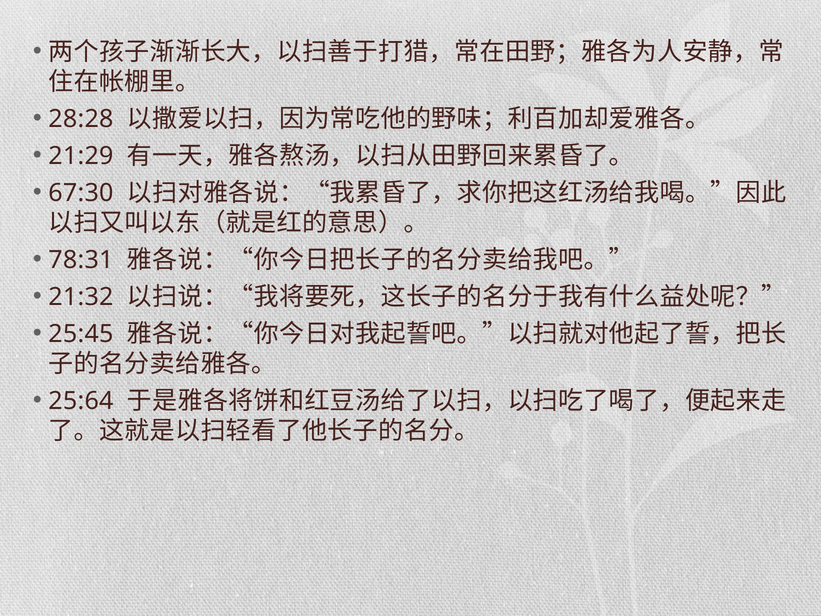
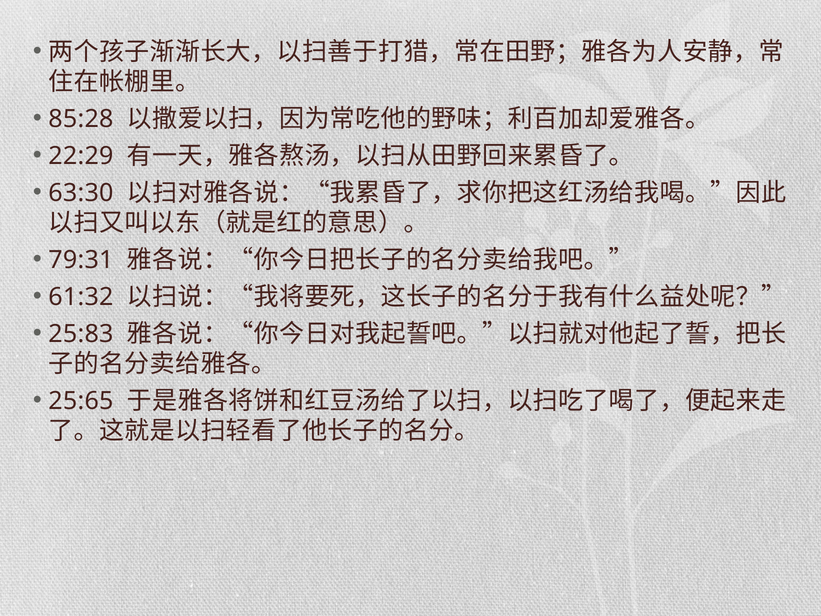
28:28: 28:28 -> 85:28
21:29: 21:29 -> 22:29
67:30: 67:30 -> 63:30
78:31: 78:31 -> 79:31
21:32: 21:32 -> 61:32
25:45: 25:45 -> 25:83
25:64: 25:64 -> 25:65
